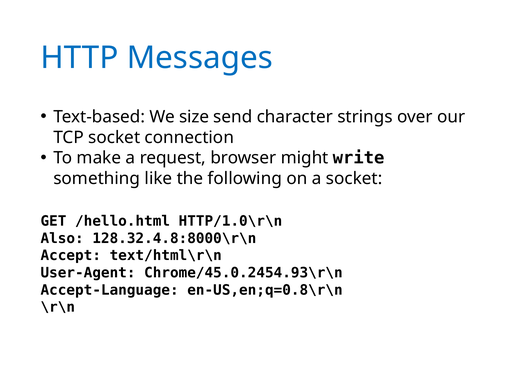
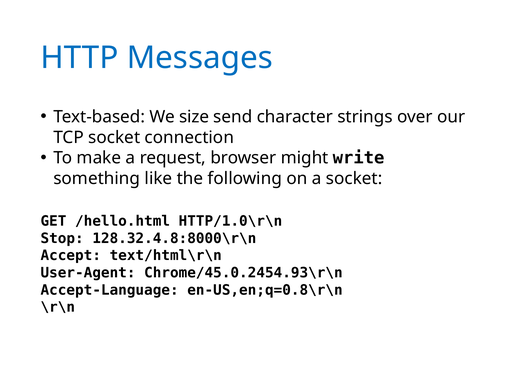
Also: Also -> Stop
